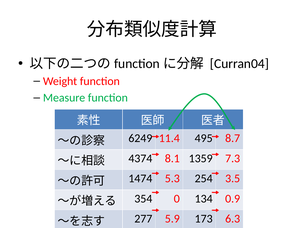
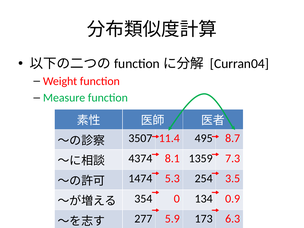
6249: 6249 -> 3507
